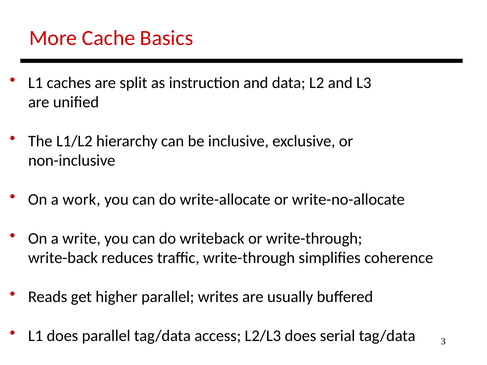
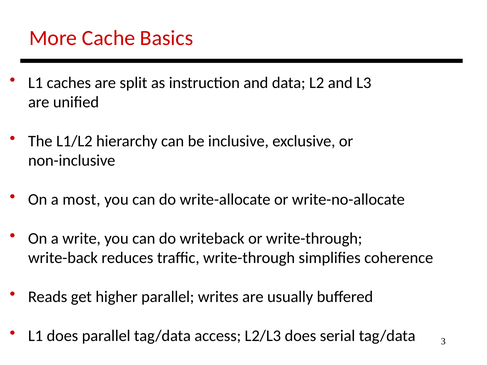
work: work -> most
